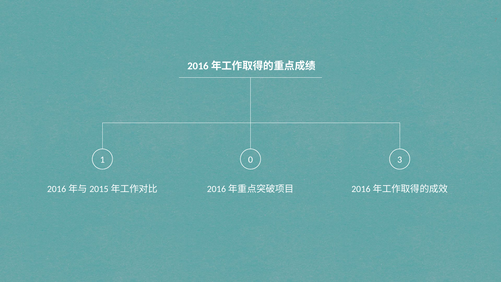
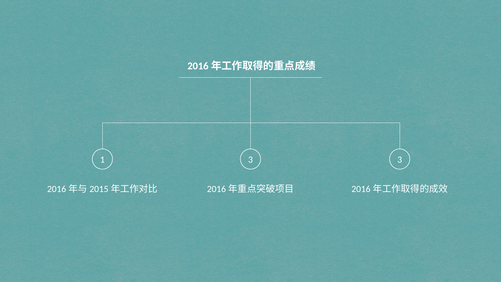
1 0: 0 -> 3
